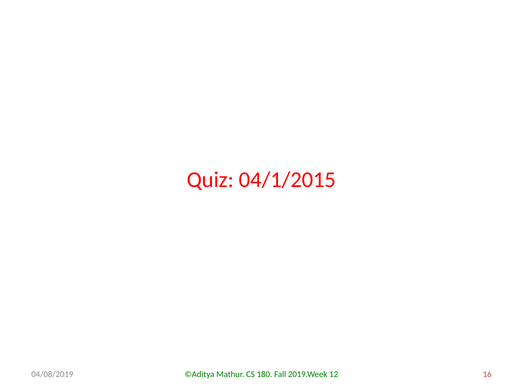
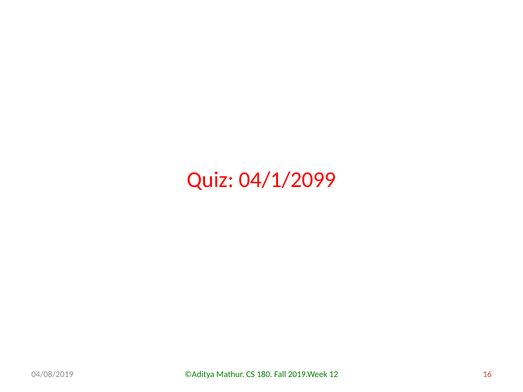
04/1/2015: 04/1/2015 -> 04/1/2099
